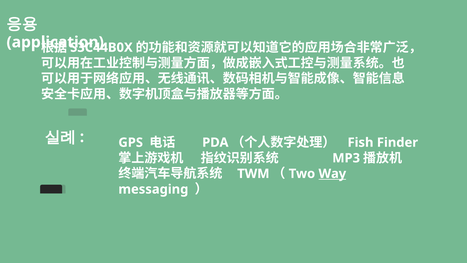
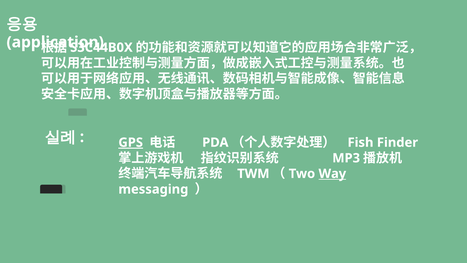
GPS underline: none -> present
